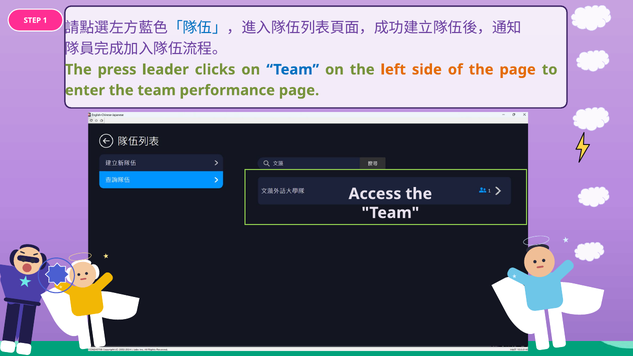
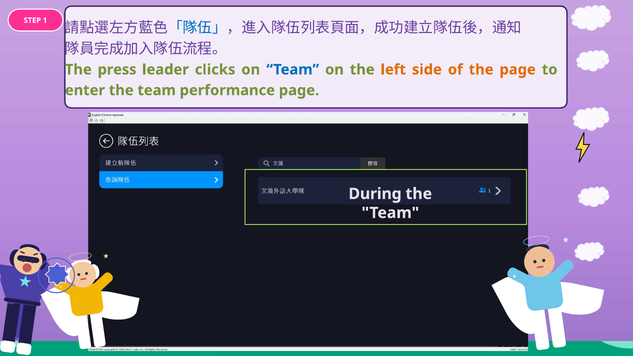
Access: Access -> During
